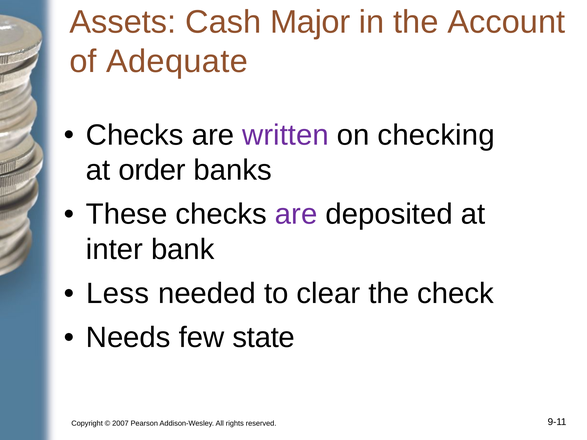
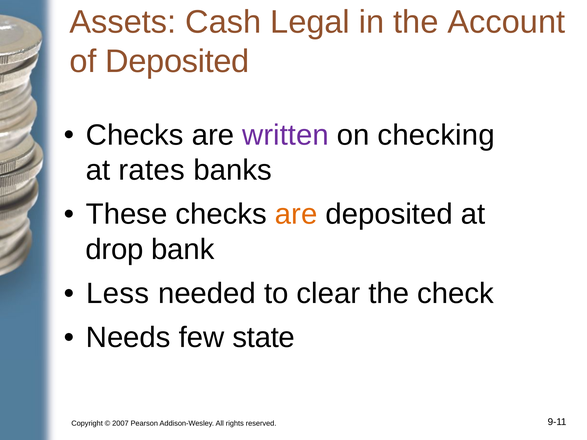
Major: Major -> Legal
of Adequate: Adequate -> Deposited
order: order -> rates
are at (296, 214) colour: purple -> orange
inter: inter -> drop
